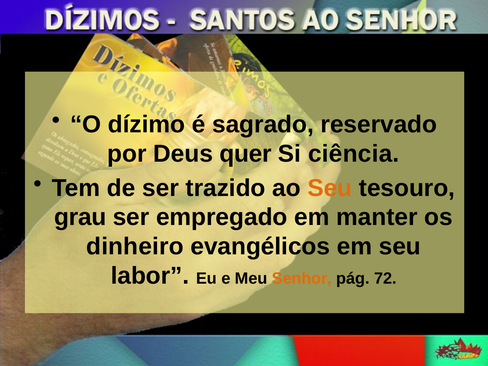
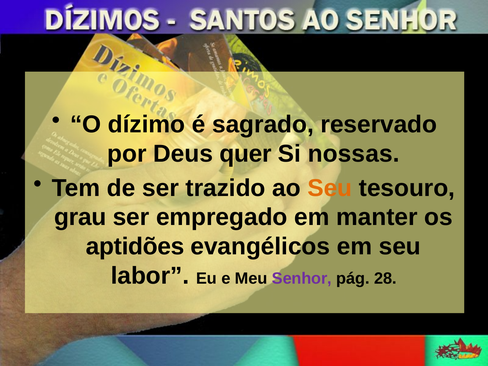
ciência: ciência -> nossas
dinheiro: dinheiro -> aptidões
Senhor colour: orange -> purple
72: 72 -> 28
